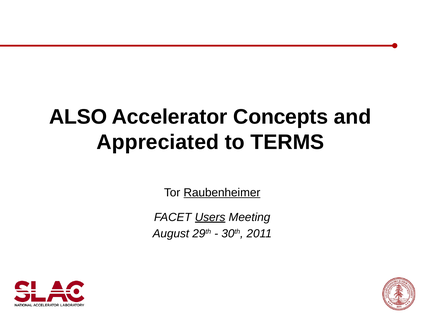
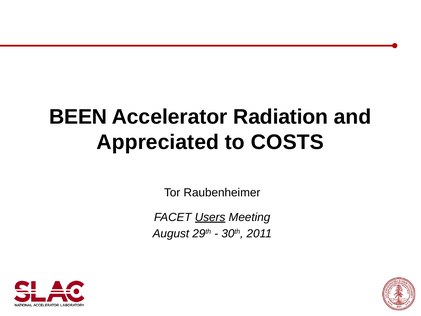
ALSO: ALSO -> BEEN
Concepts: Concepts -> Radiation
TERMS: TERMS -> COSTS
Raubenheimer underline: present -> none
